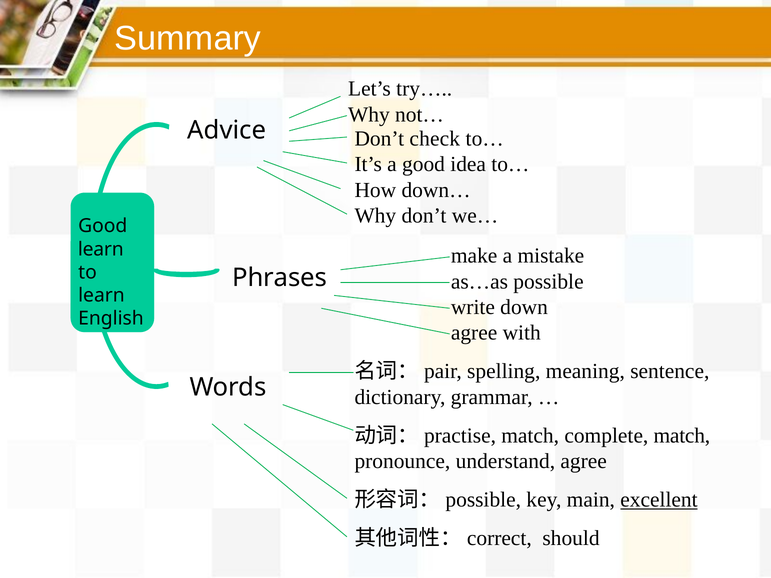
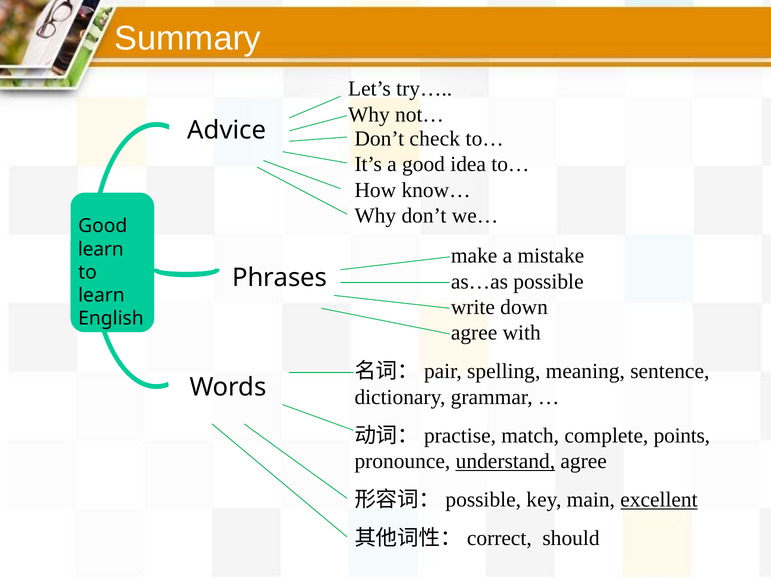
down…: down… -> know…
complete match: match -> points
understand underline: none -> present
